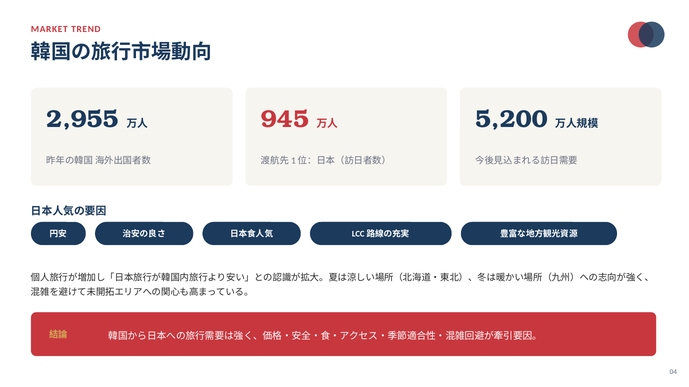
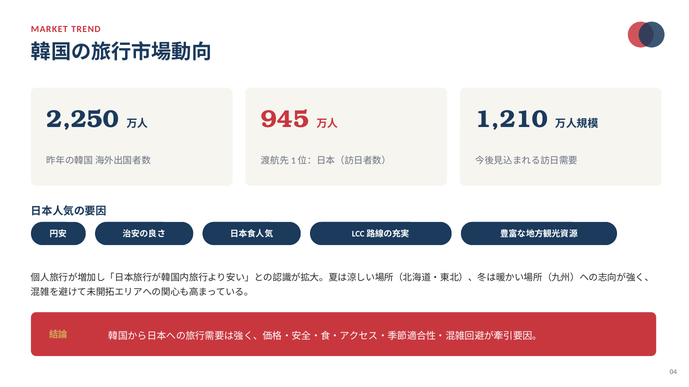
2,955: 2,955 -> 2,250
5,200: 5,200 -> 1,210
